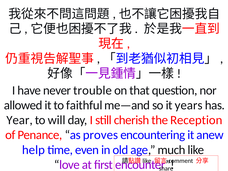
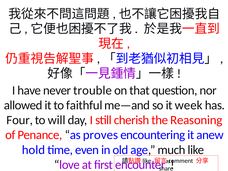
years: years -> week
Year: Year -> Four
Reception: Reception -> Reasoning
help: help -> hold
